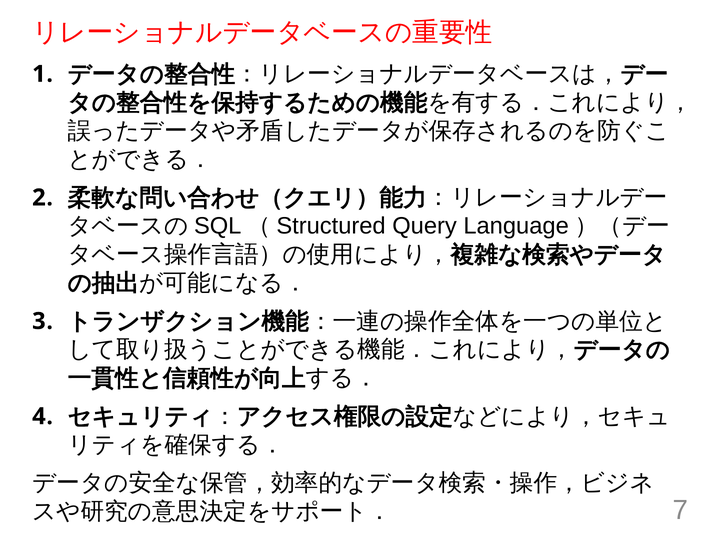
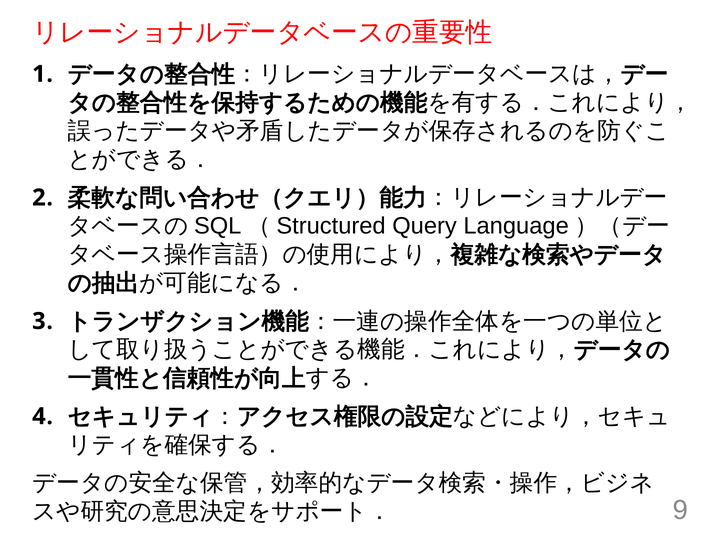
7: 7 -> 9
